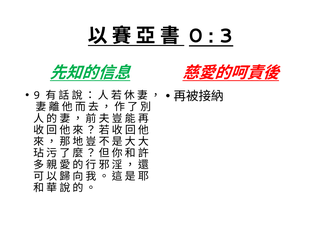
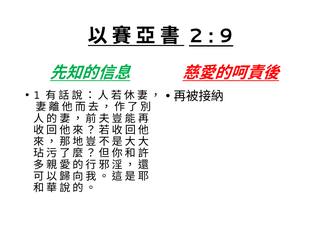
0: 0 -> 2
3: 3 -> 9
9: 9 -> 1
